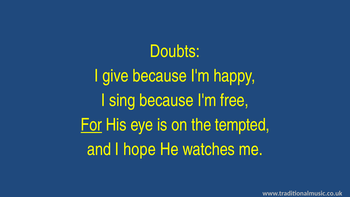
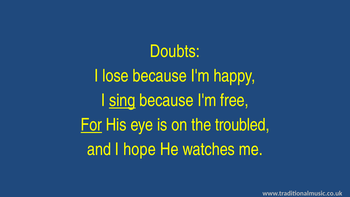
give: give -> lose
sing underline: none -> present
tempted: tempted -> troubled
